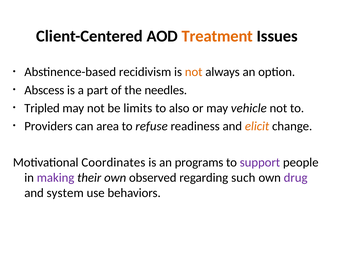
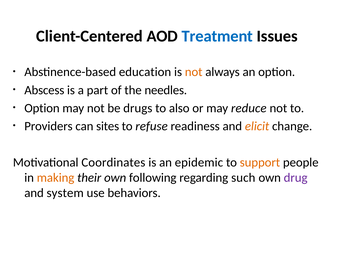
Treatment colour: orange -> blue
recidivism: recidivism -> education
Tripled at (42, 108): Tripled -> Option
limits: limits -> drugs
vehicle: vehicle -> reduce
area: area -> sites
programs: programs -> epidemic
support colour: purple -> orange
making colour: purple -> orange
observed: observed -> following
